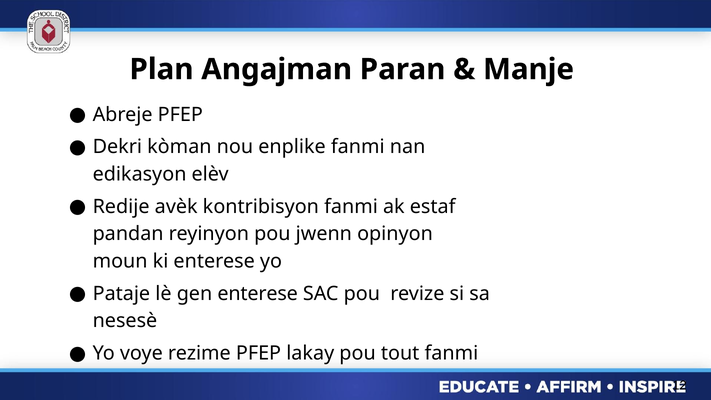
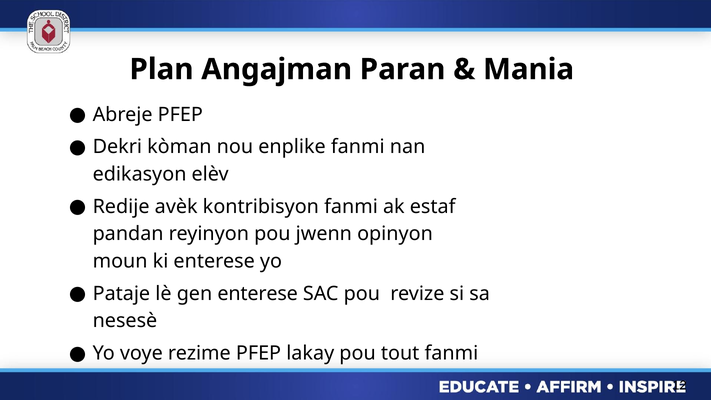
Manje: Manje -> Mania
